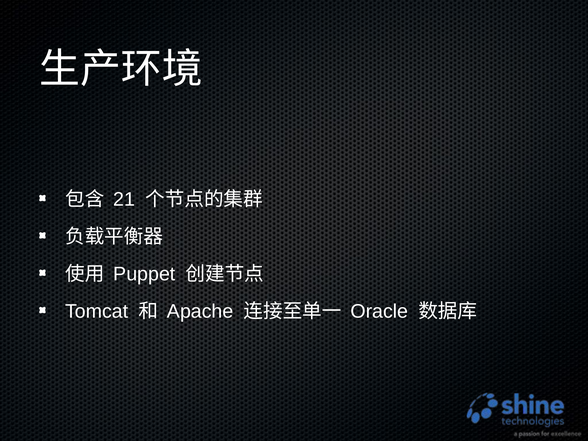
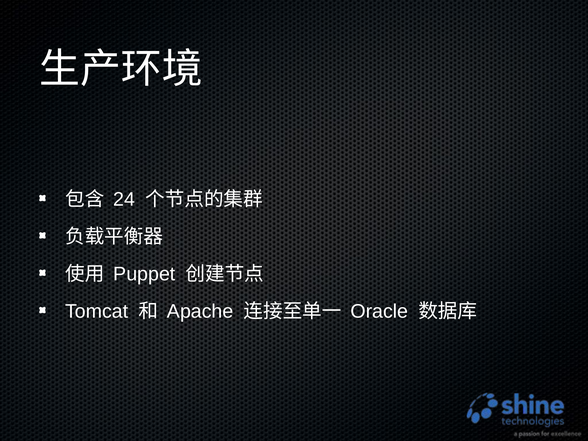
21: 21 -> 24
